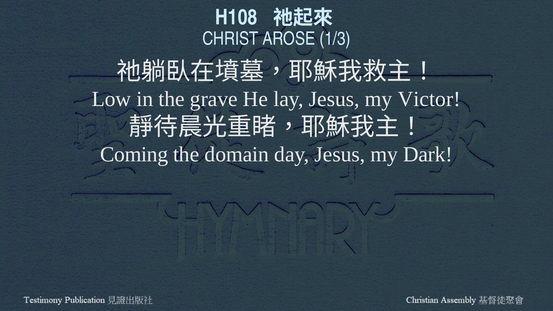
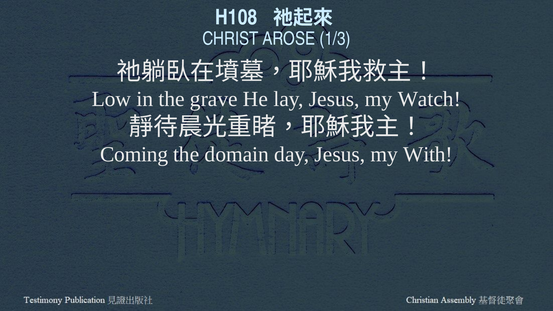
Victor: Victor -> Watch
Dark: Dark -> With
